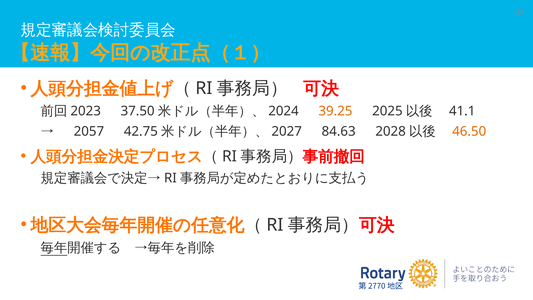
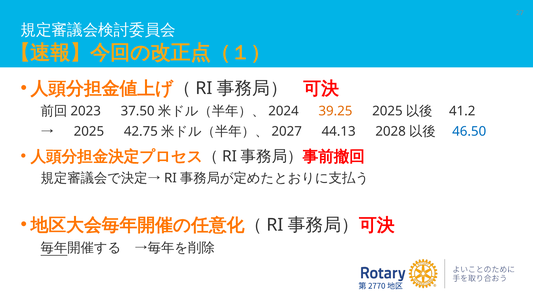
41.1: 41.1 -> 41.2
2057 at (89, 131): 2057 -> 2025
84.63: 84.63 -> 44.13
46.50 colour: orange -> blue
